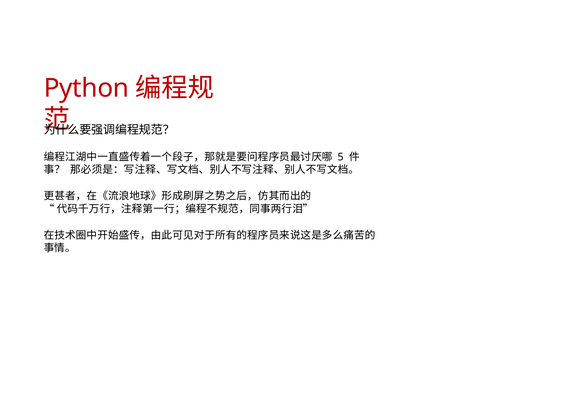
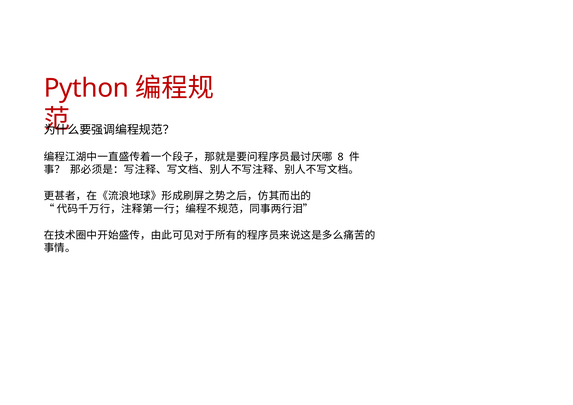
5: 5 -> 8
